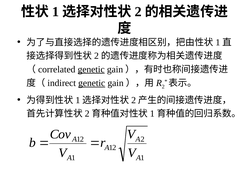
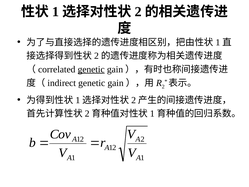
genetic at (92, 83) underline: present -> none
